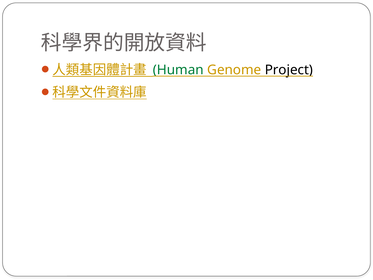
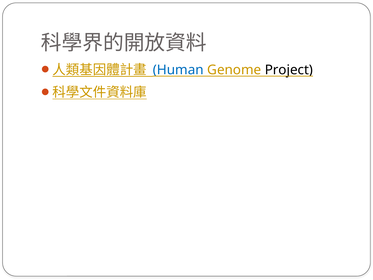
Human colour: green -> blue
